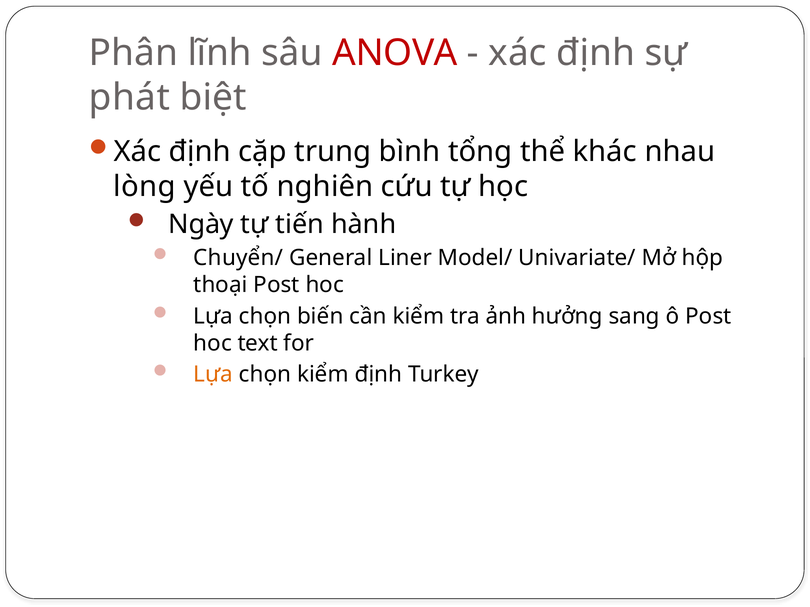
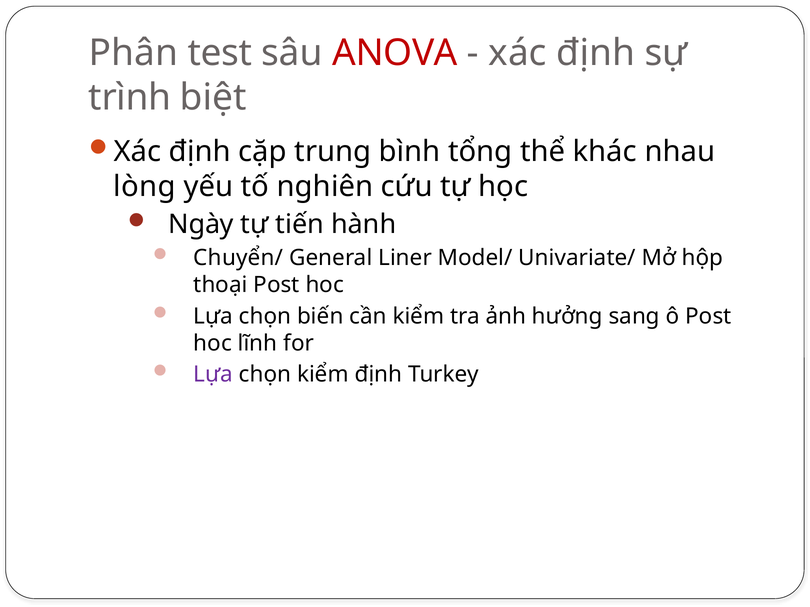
lĩnh: lĩnh -> test
phát: phát -> trình
text: text -> lĩnh
Lựa at (213, 375) colour: orange -> purple
